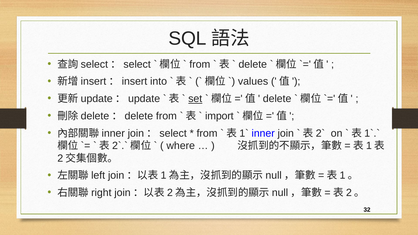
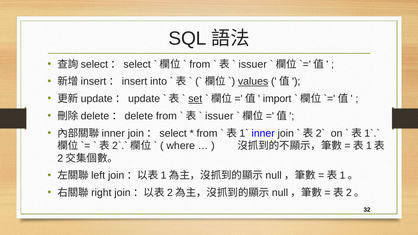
delete at (253, 64): delete -> issuer
values underline: none -> present
delete at (277, 99): delete -> import
import at (219, 116): import -> issuer
